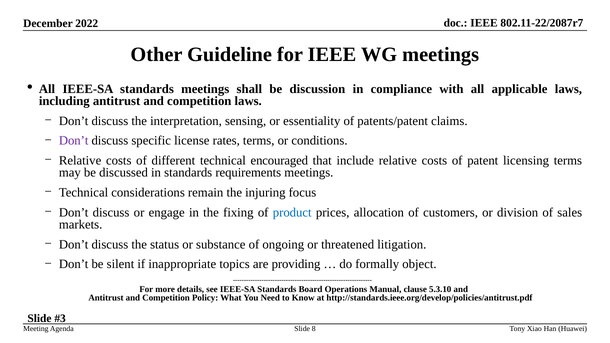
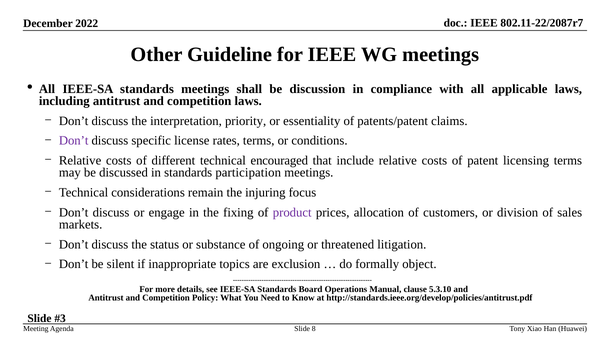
sensing: sensing -> priority
requirements: requirements -> participation
product colour: blue -> purple
providing: providing -> exclusion
